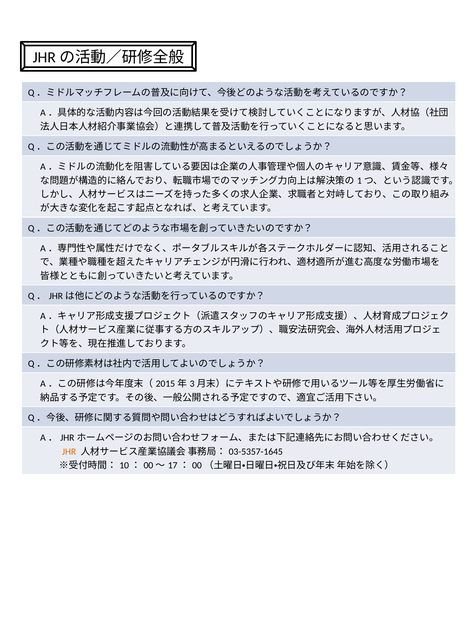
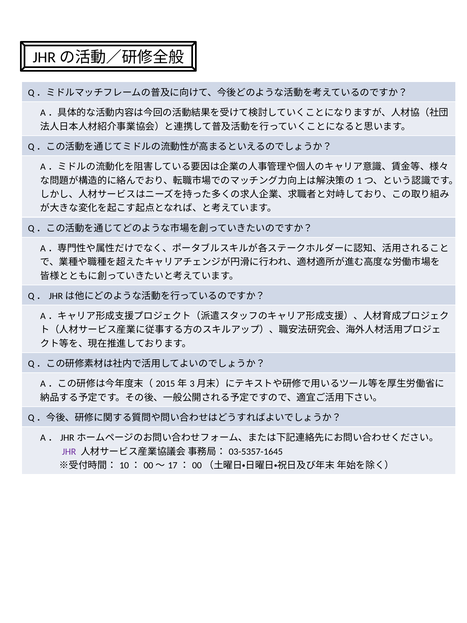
JHR colour: orange -> purple
